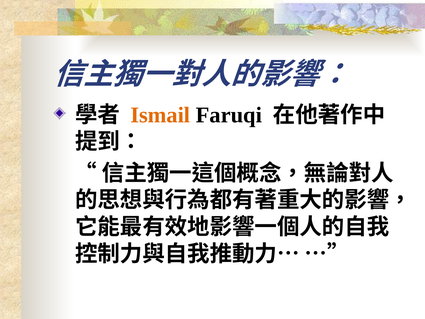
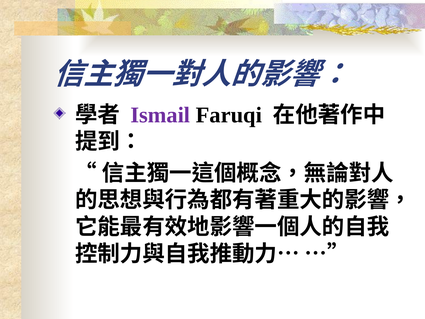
Ismail colour: orange -> purple
